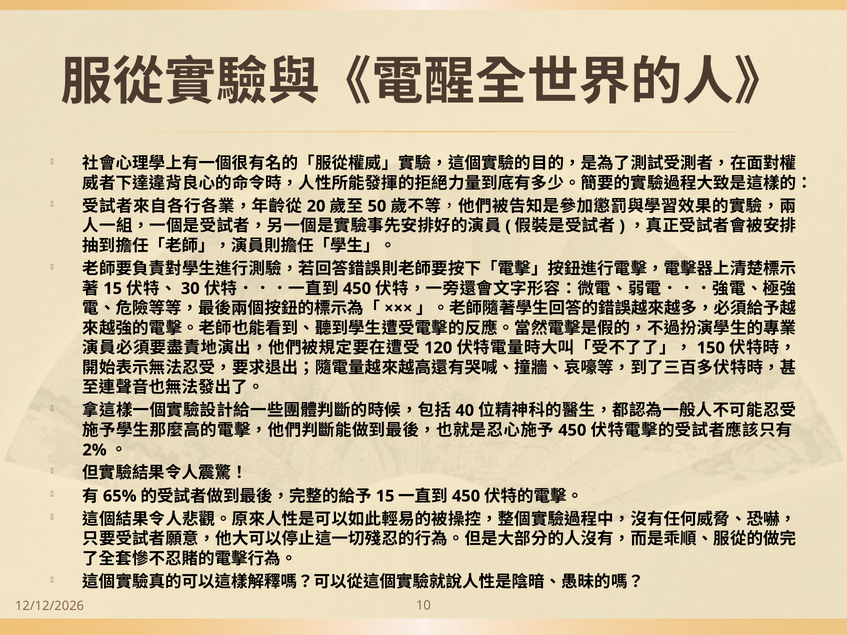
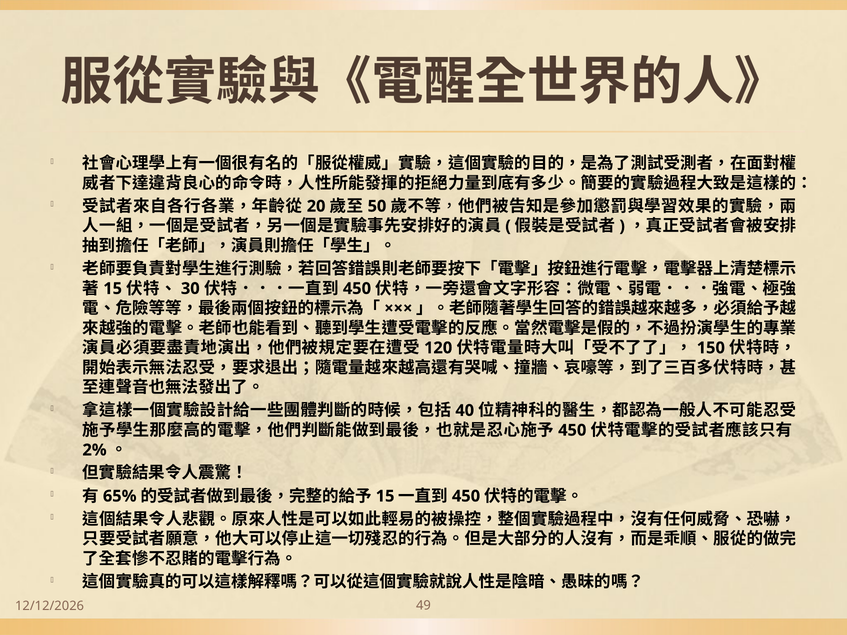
10: 10 -> 49
